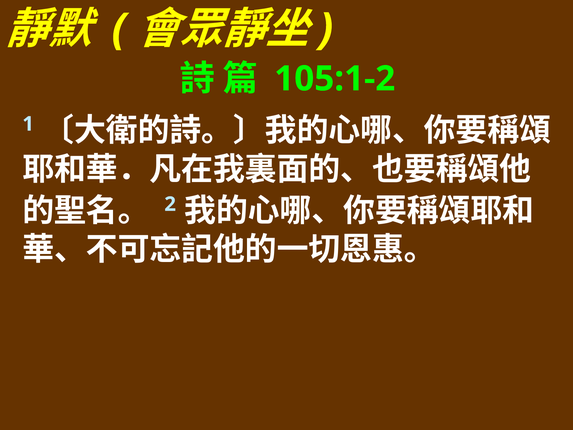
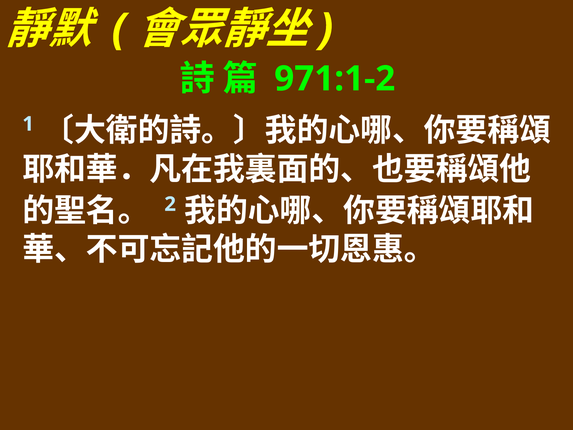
105:1-2: 105:1-2 -> 971:1-2
